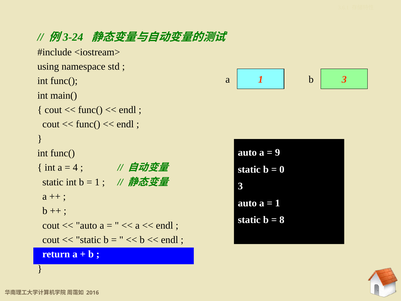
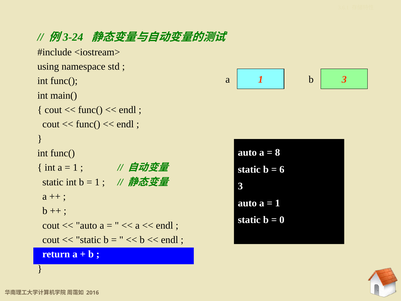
9: 9 -> 8
4 at (75, 167): 4 -> 1
0: 0 -> 6
8: 8 -> 0
